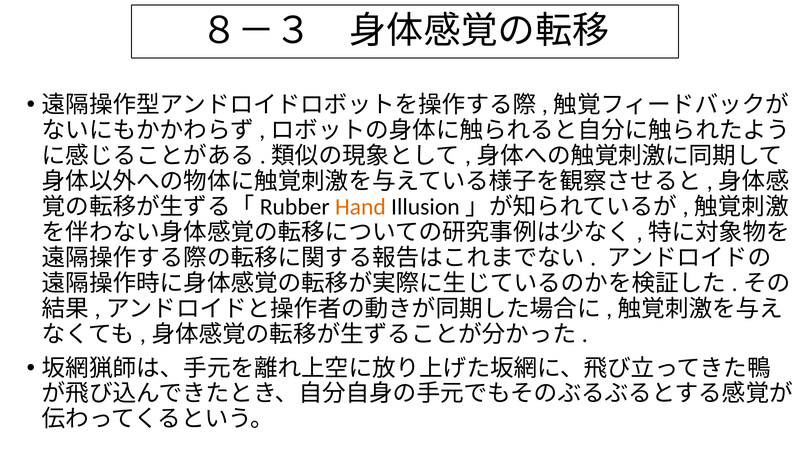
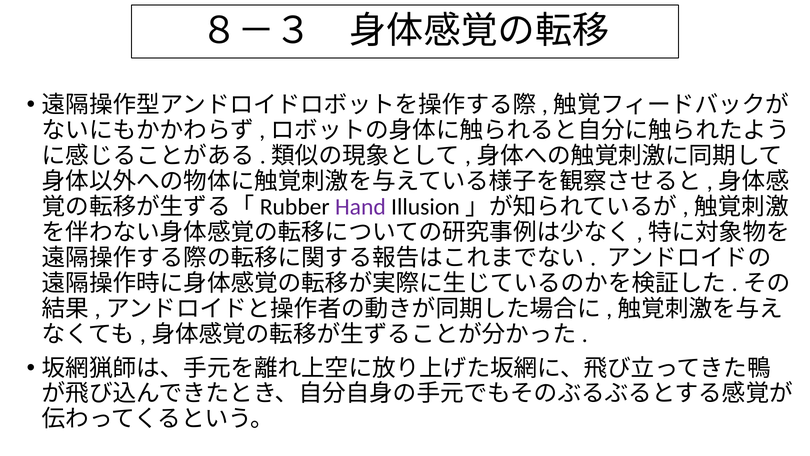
Hand colour: orange -> purple
